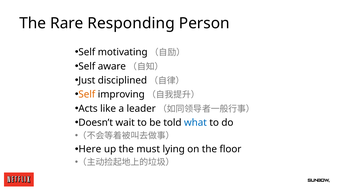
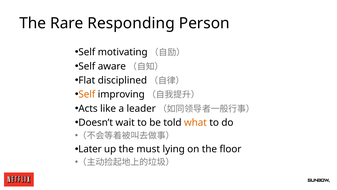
Just: Just -> Flat
what colour: blue -> orange
Here: Here -> Later
